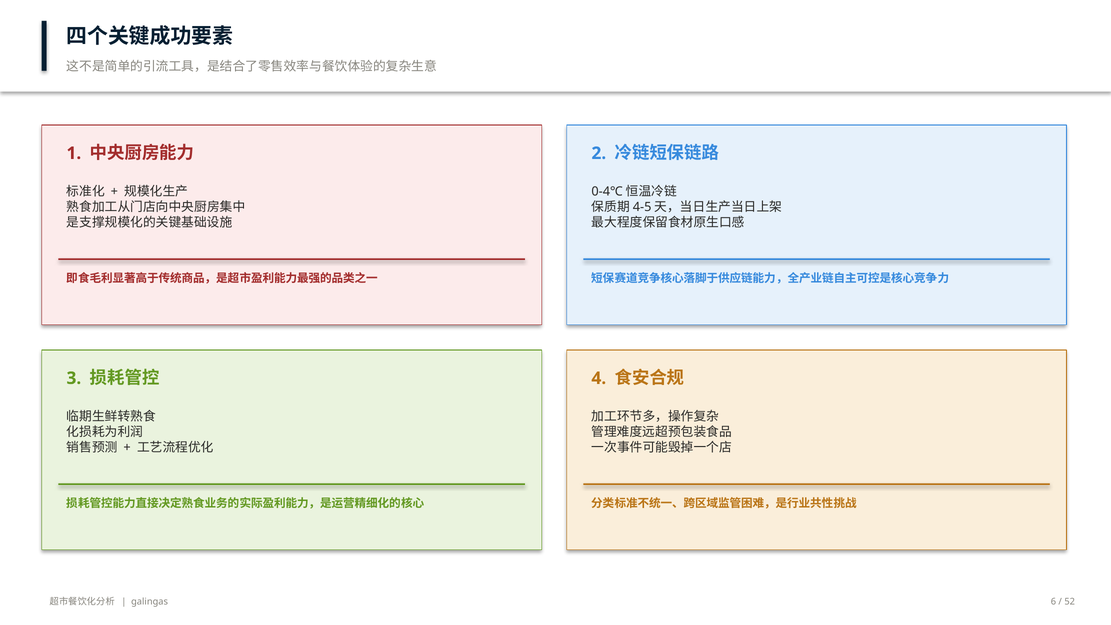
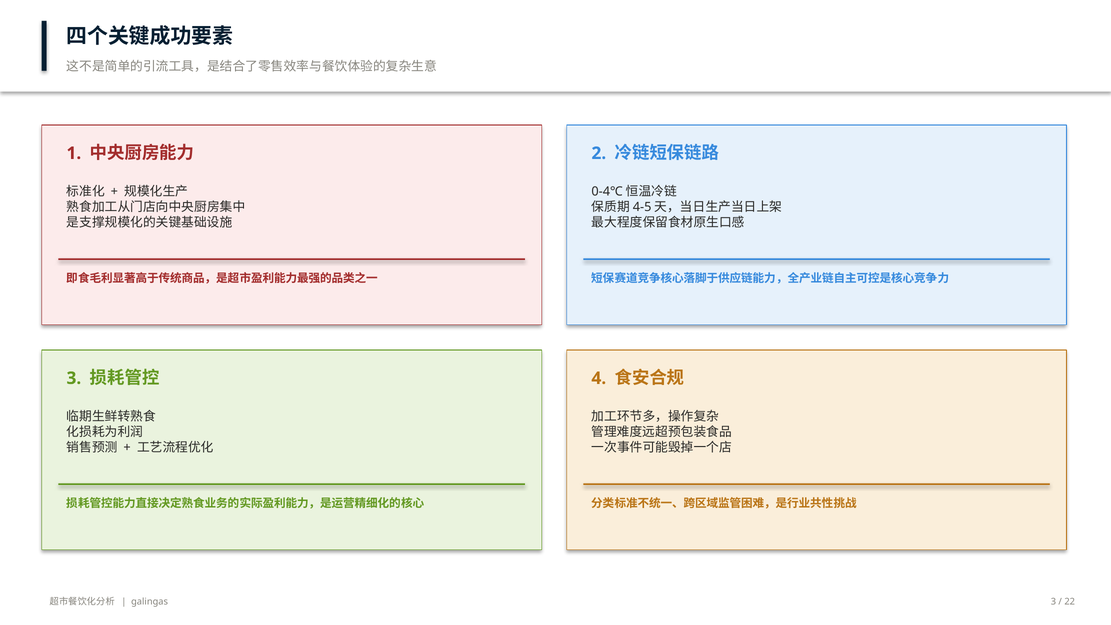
galingas 6: 6 -> 3
52: 52 -> 22
